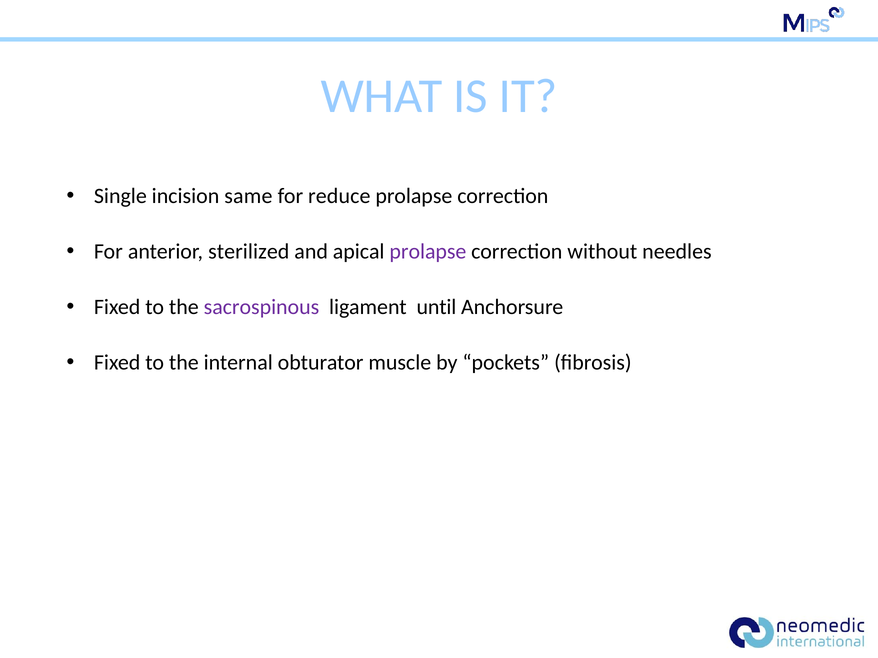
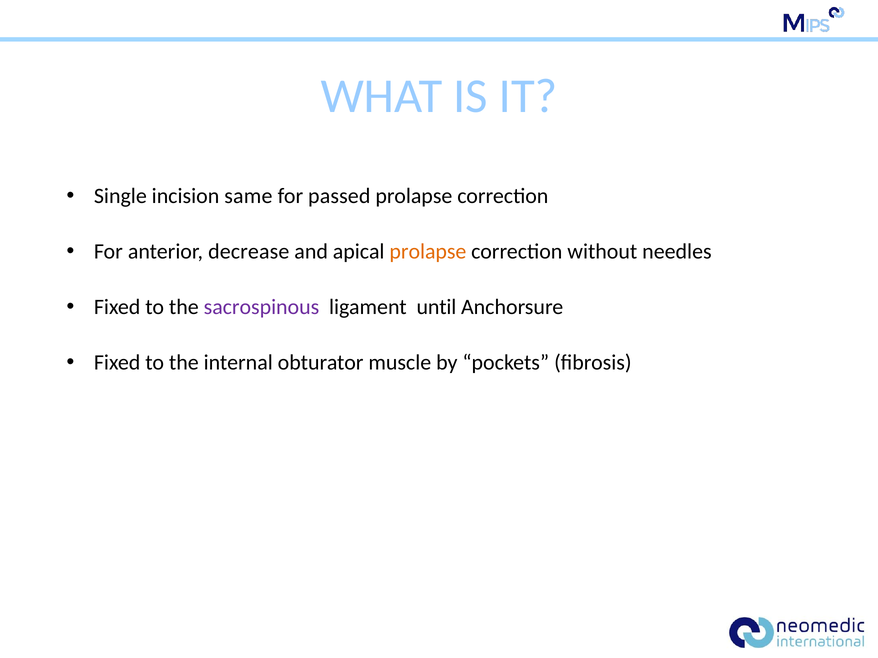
reduce: reduce -> passed
sterilized: sterilized -> decrease
prolapse at (428, 252) colour: purple -> orange
